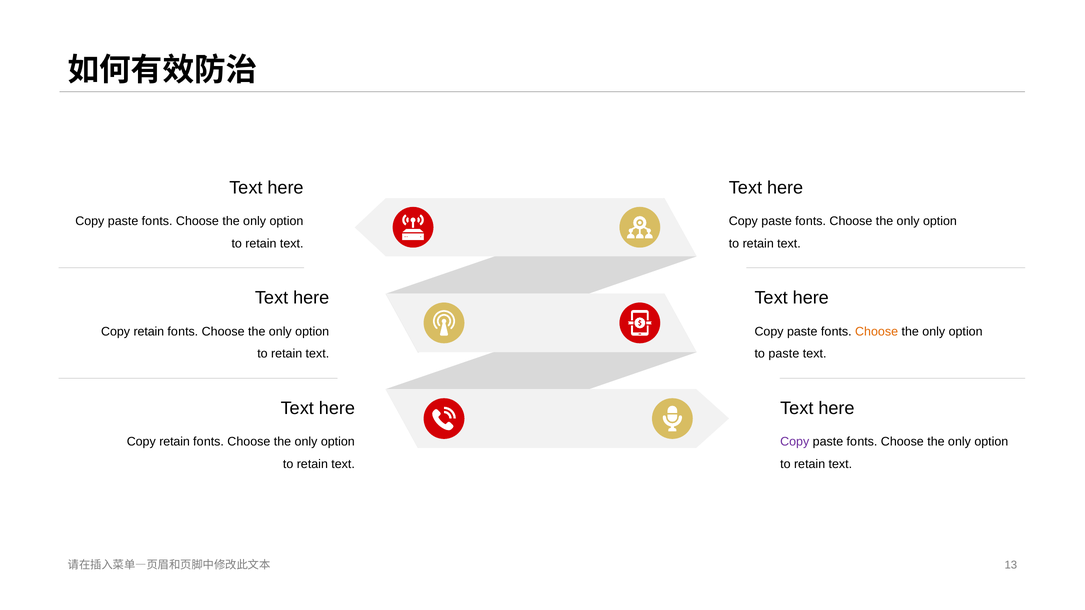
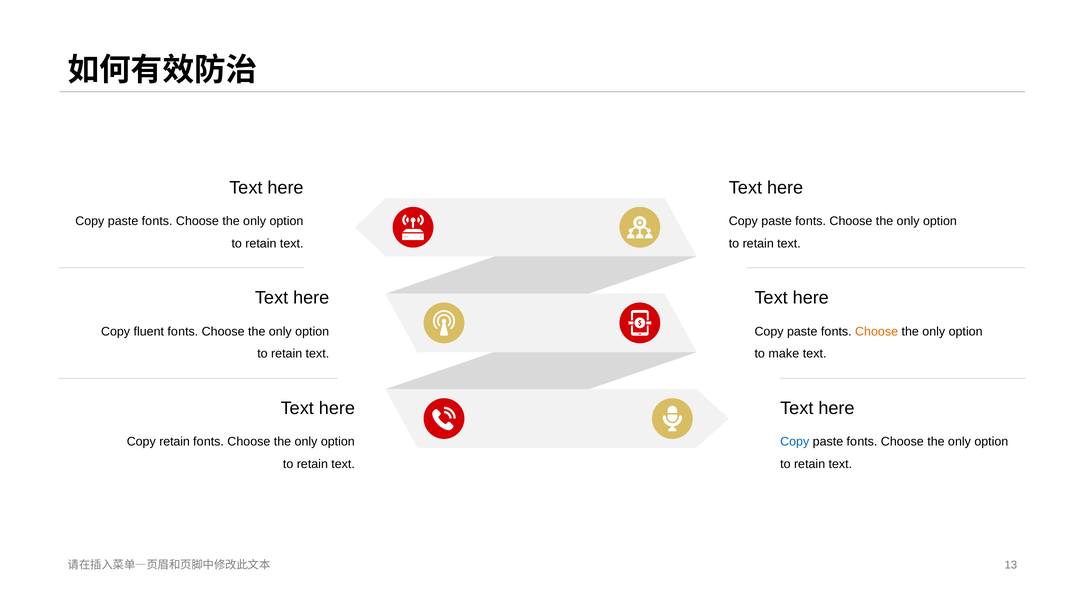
retain at (149, 332): retain -> fluent
to paste: paste -> make
Copy at (795, 442) colour: purple -> blue
